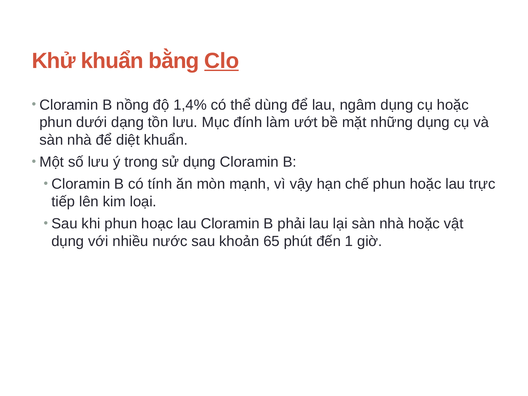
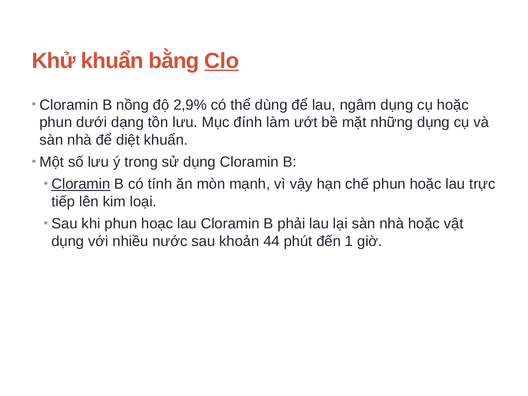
1,4%: 1,4% -> 2,9%
Cloramin at (81, 184) underline: none -> present
65: 65 -> 44
